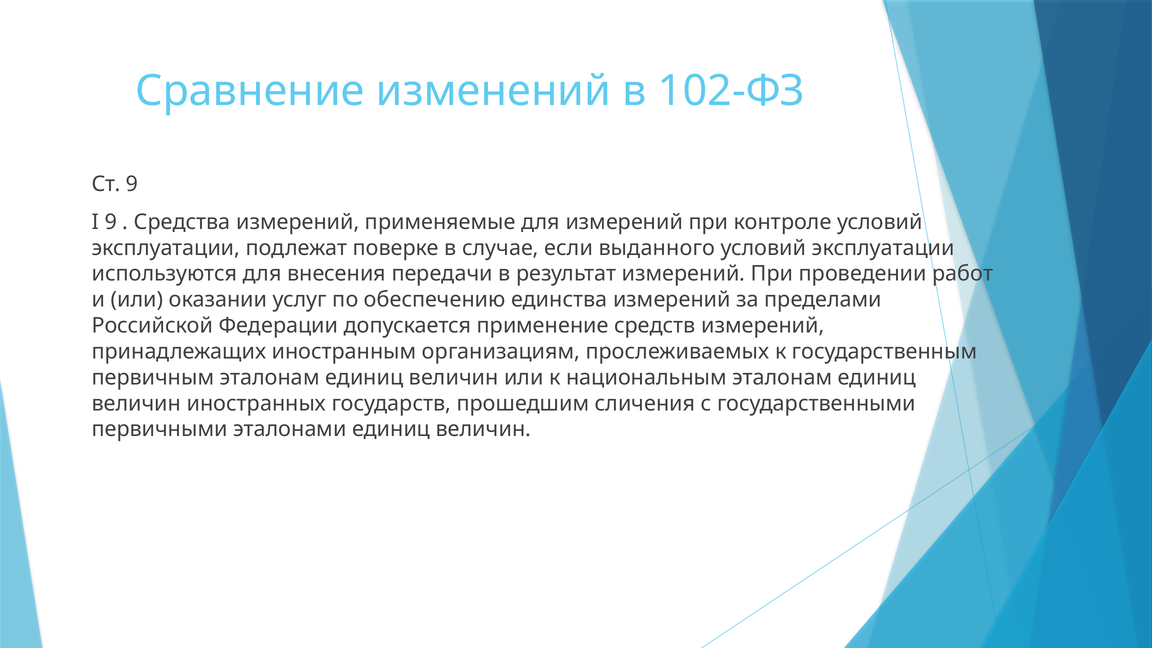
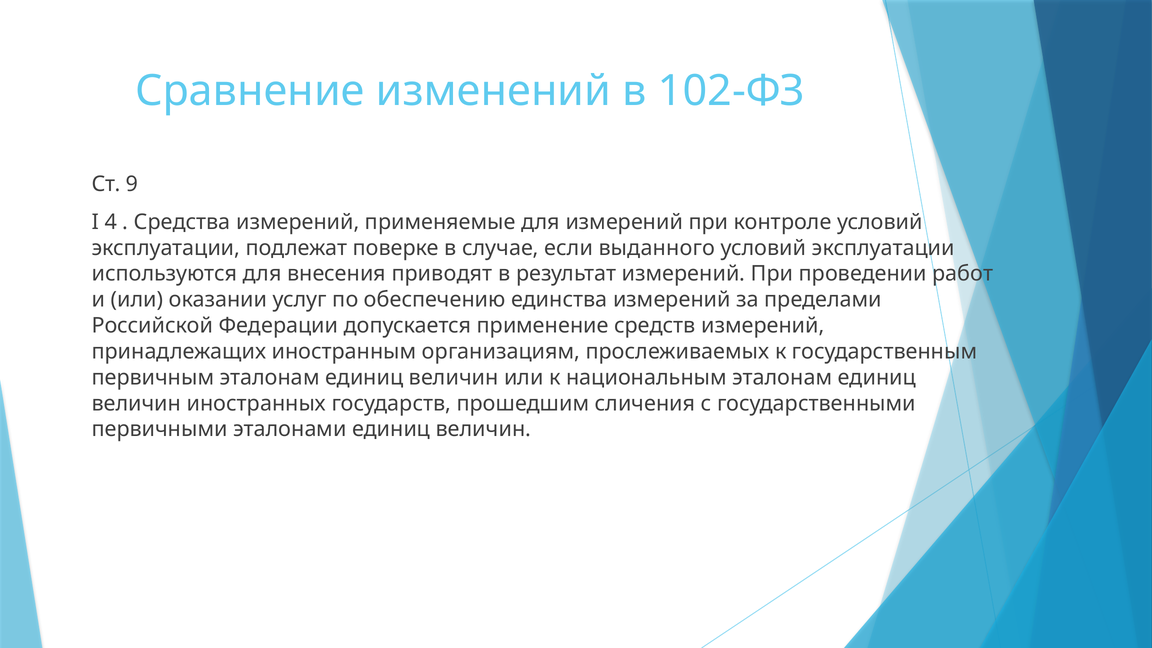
I 9: 9 -> 4
передачи: передачи -> приводят
